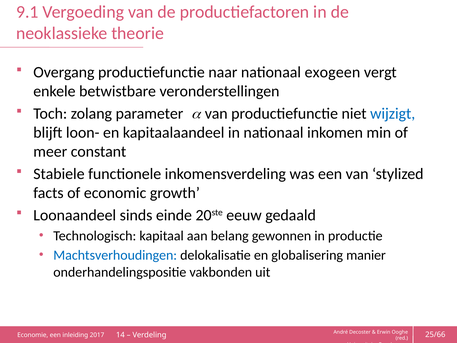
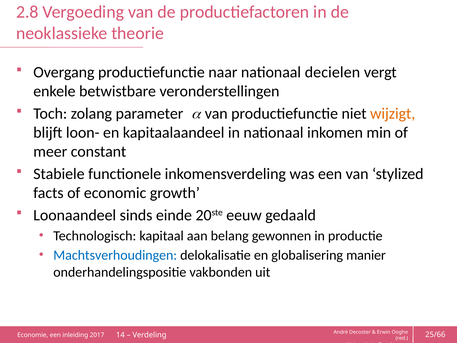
9.1: 9.1 -> 2.8
exogeen: exogeen -> decielen
wijzigt colour: blue -> orange
